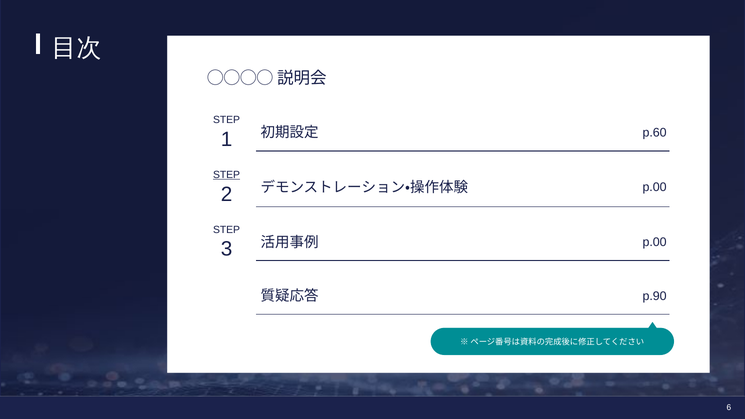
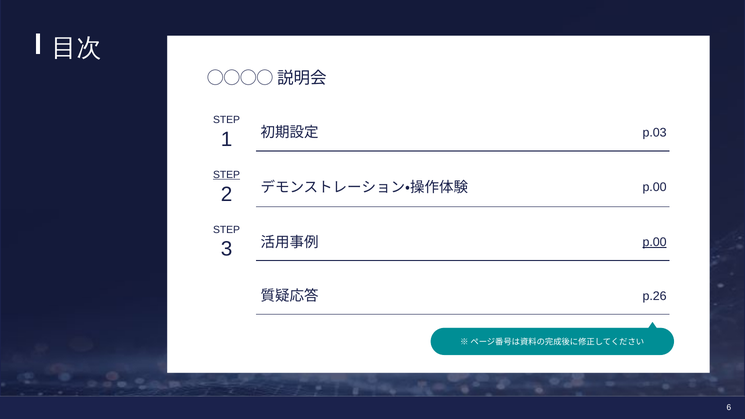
p.60: p.60 -> p.03
p.00 at (655, 242) underline: none -> present
p.90: p.90 -> p.26
